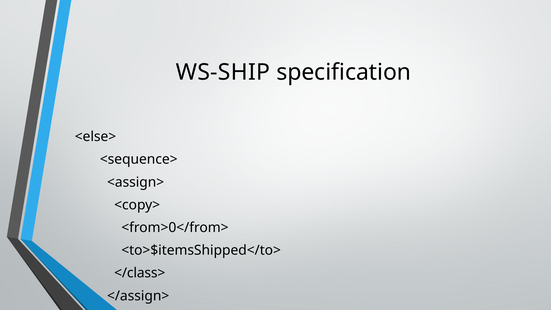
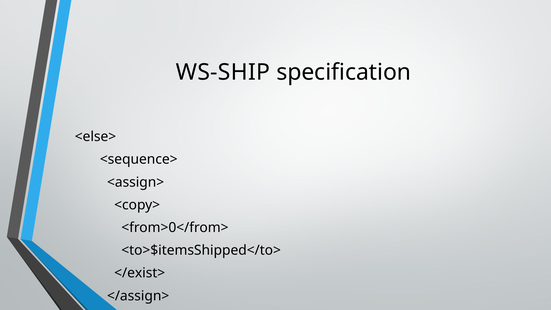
</class>: </class> -> </exist>
